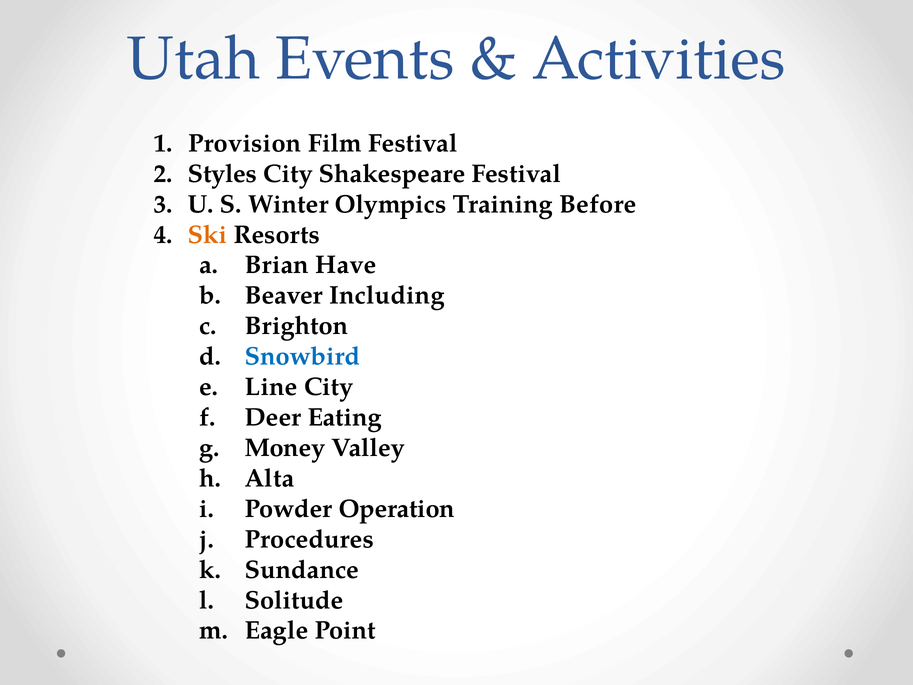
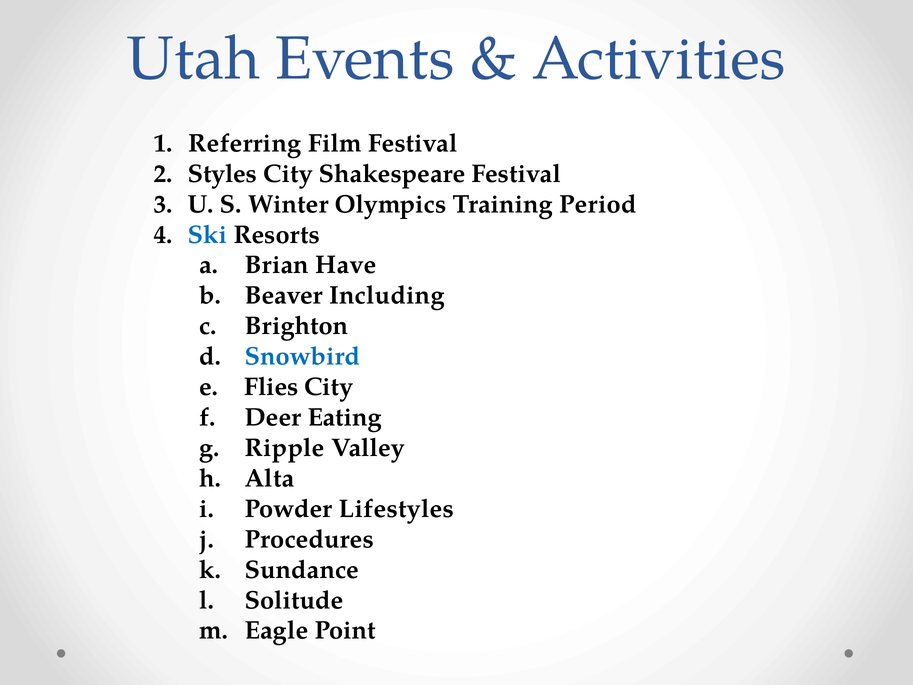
Provision: Provision -> Referring
Before: Before -> Period
Ski colour: orange -> blue
Line: Line -> Flies
Money: Money -> Ripple
Operation: Operation -> Lifestyles
